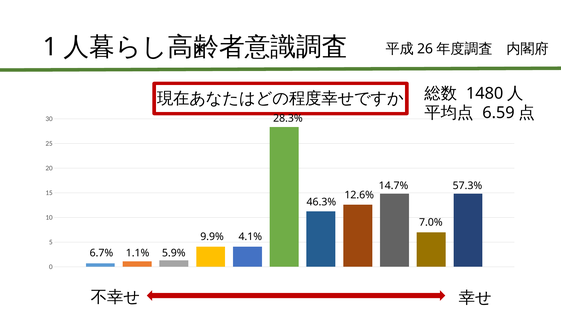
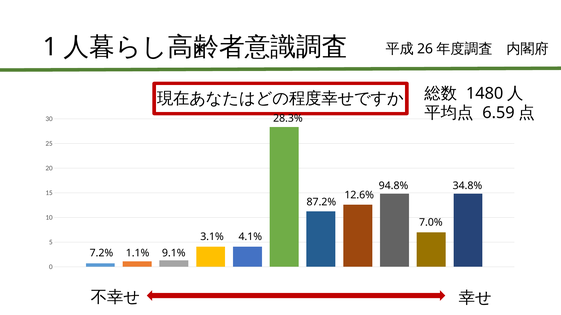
14.7%: 14.7% -> 94.8%
57.3%: 57.3% -> 34.8%
46.3%: 46.3% -> 87.2%
9.9%: 9.9% -> 3.1%
6.7%: 6.7% -> 7.2%
5.9%: 5.9% -> 9.1%
